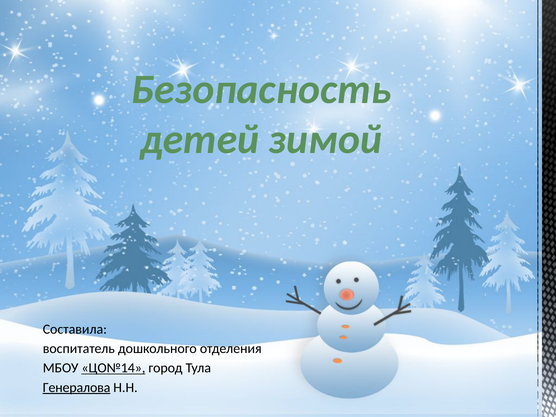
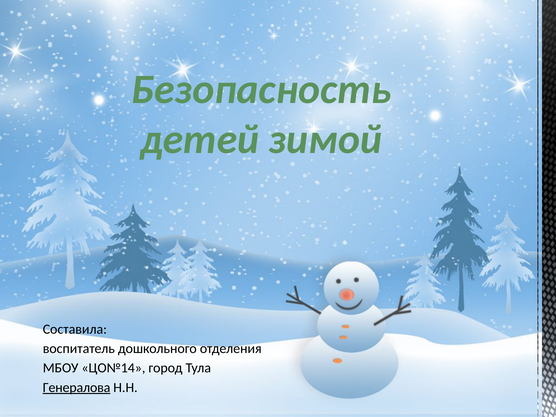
ЦО№14 underline: present -> none
